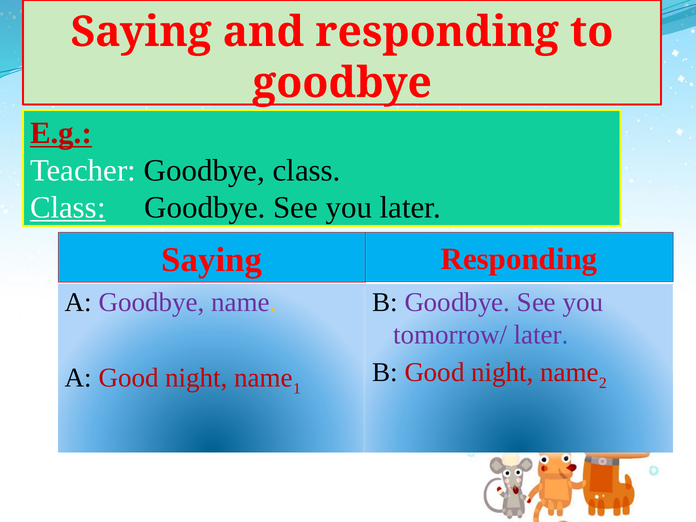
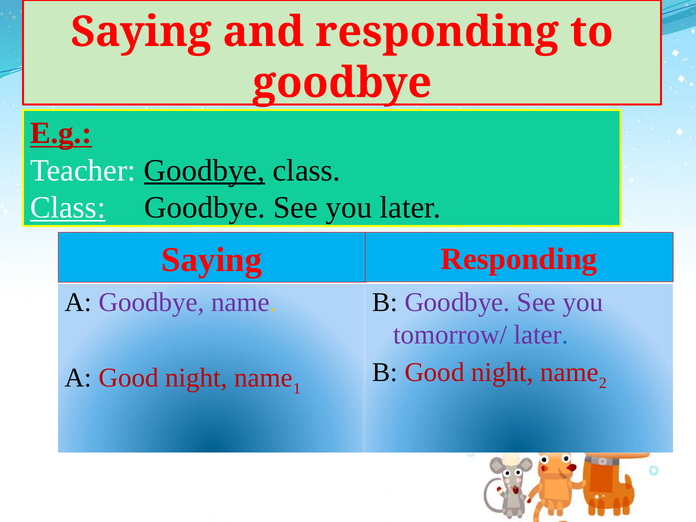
Goodbye at (204, 170) underline: none -> present
